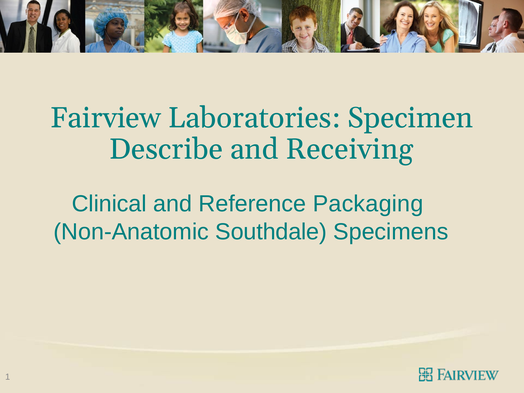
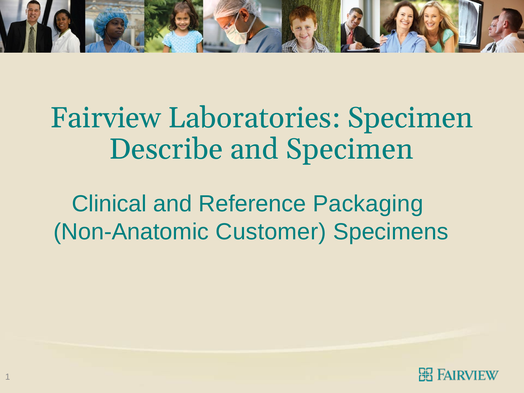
and Receiving: Receiving -> Specimen
Southdale: Southdale -> Customer
